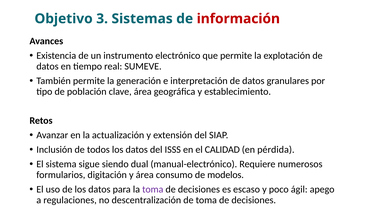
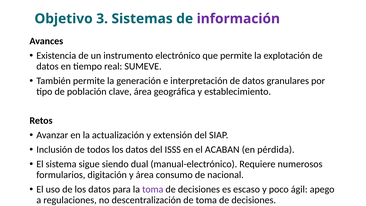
información colour: red -> purple
CALIDAD: CALIDAD -> ACABAN
modelos: modelos -> nacional
